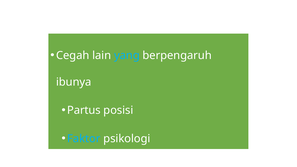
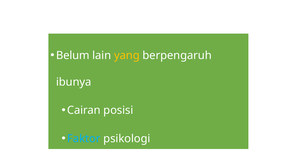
Cegah: Cegah -> Belum
yang colour: light blue -> yellow
Partus: Partus -> Cairan
